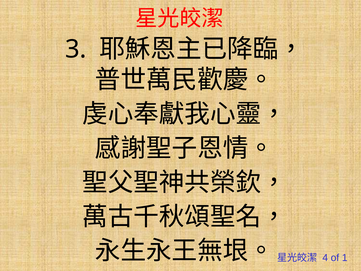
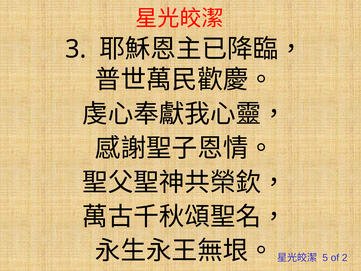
4: 4 -> 5
1: 1 -> 2
